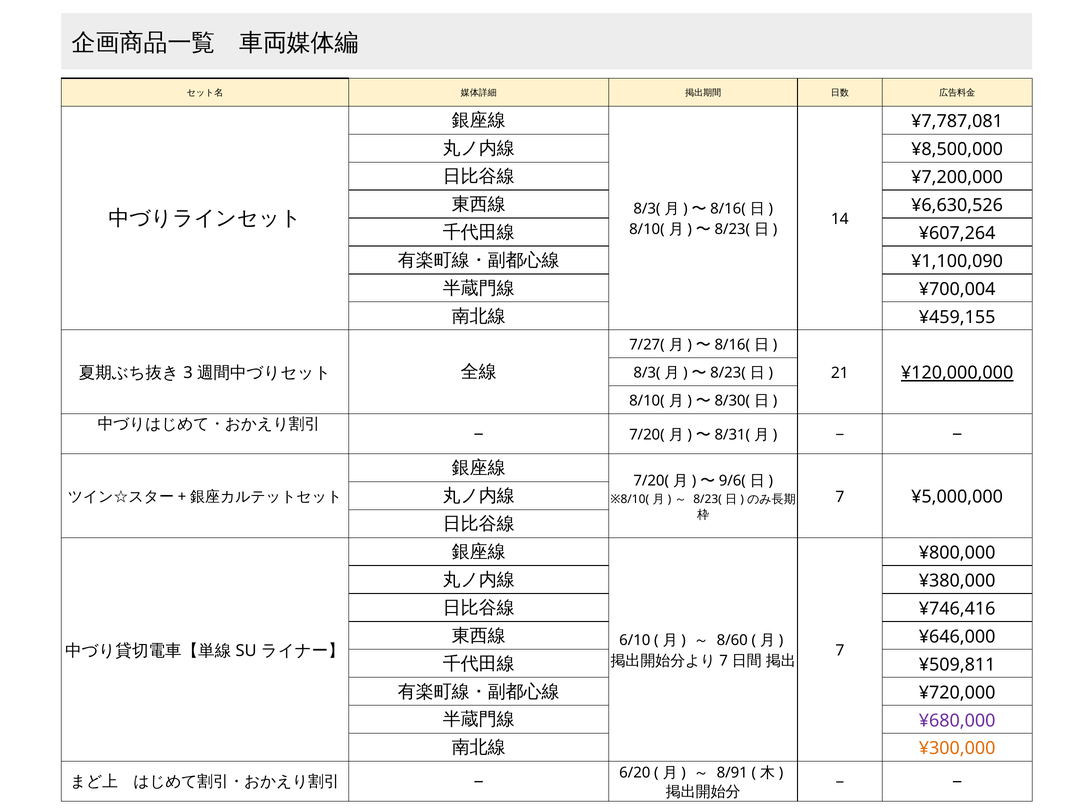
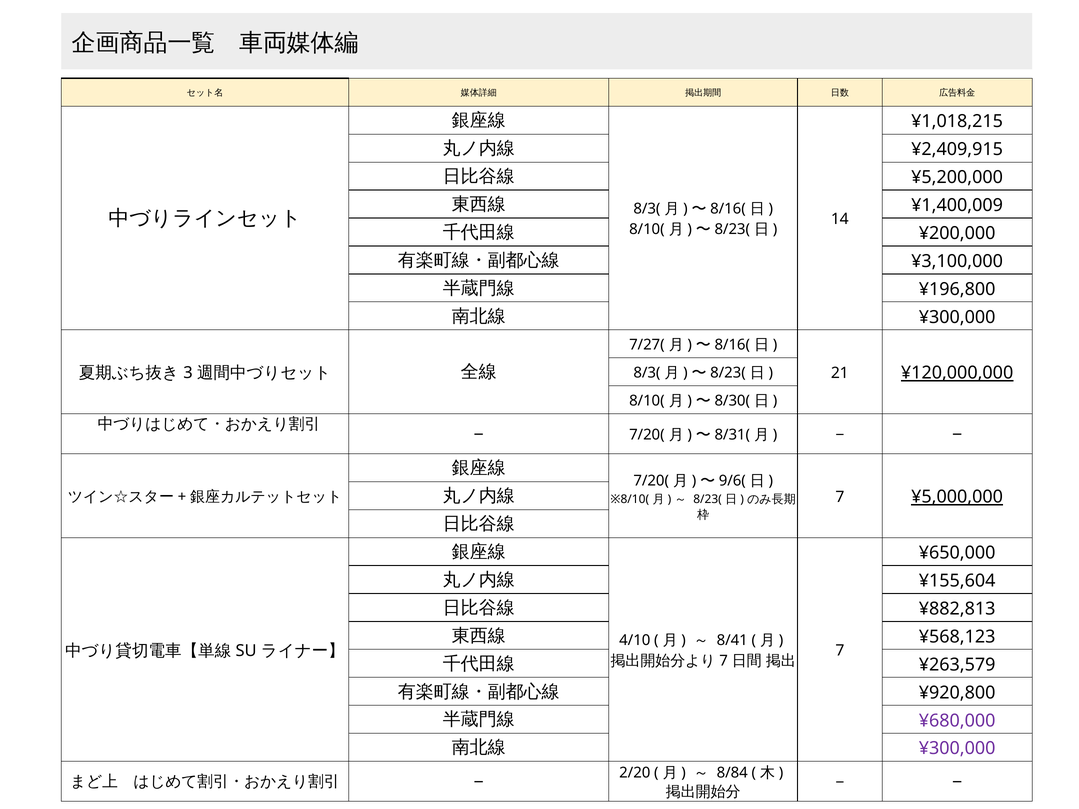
¥7,787,081: ¥7,787,081 -> ¥1,018,215
¥8,500,000: ¥8,500,000 -> ¥2,409,915
¥7,200,000: ¥7,200,000 -> ¥5,200,000
¥6,630,526: ¥6,630,526 -> ¥1,400,009
¥607,264: ¥607,264 -> ¥200,000
¥1,100,090: ¥1,100,090 -> ¥3,100,000
¥700,004: ¥700,004 -> ¥196,800
¥459,155 at (957, 317): ¥459,155 -> ¥300,000
¥5,000,000 underline: none -> present
¥800,000: ¥800,000 -> ¥650,000
¥380,000: ¥380,000 -> ¥155,604
¥746,416: ¥746,416 -> ¥882,813
¥646,000: ¥646,000 -> ¥568,123
6/10: 6/10 -> 4/10
8/60: 8/60 -> 8/41
¥509,811: ¥509,811 -> ¥263,579
¥720,000: ¥720,000 -> ¥920,800
¥300,000 at (957, 749) colour: orange -> purple
6/20: 6/20 -> 2/20
8/91: 8/91 -> 8/84
